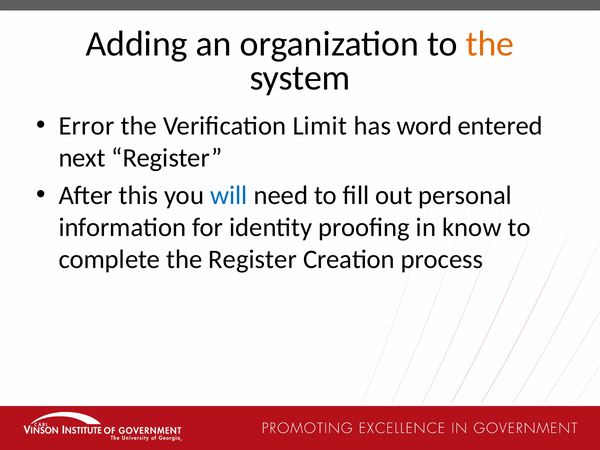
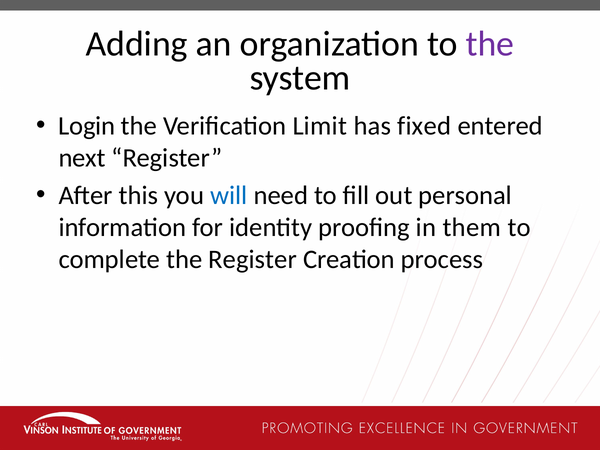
the at (490, 44) colour: orange -> purple
Error: Error -> Login
word: word -> fixed
know: know -> them
